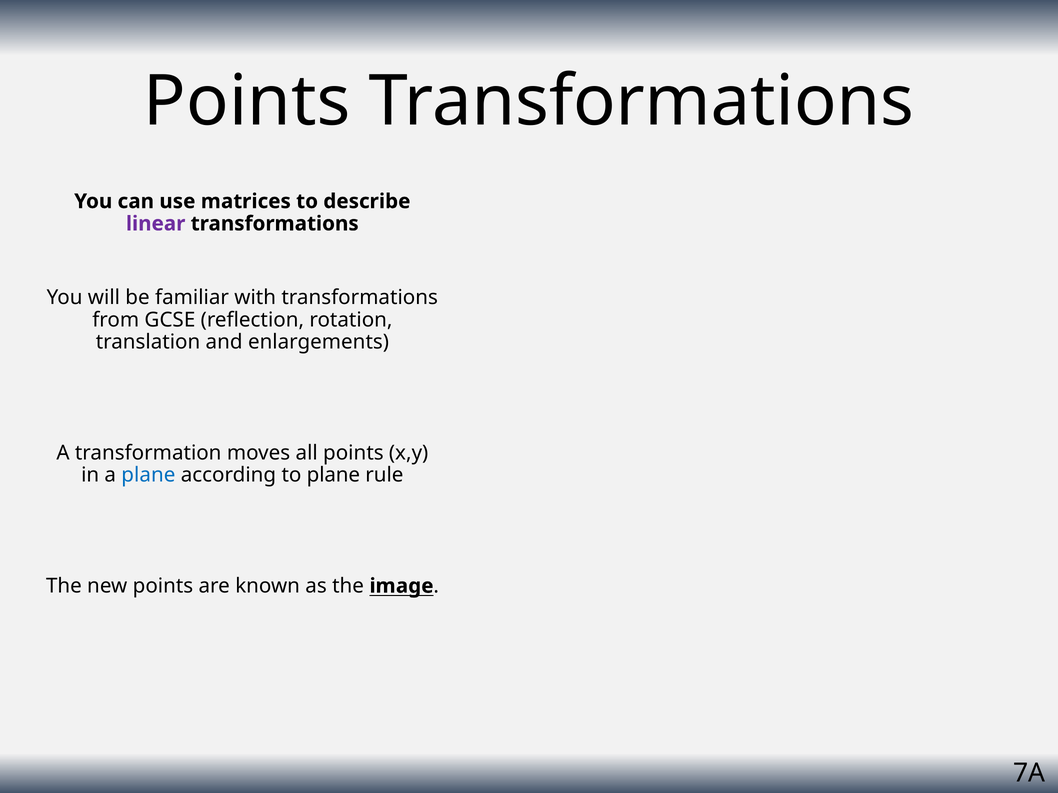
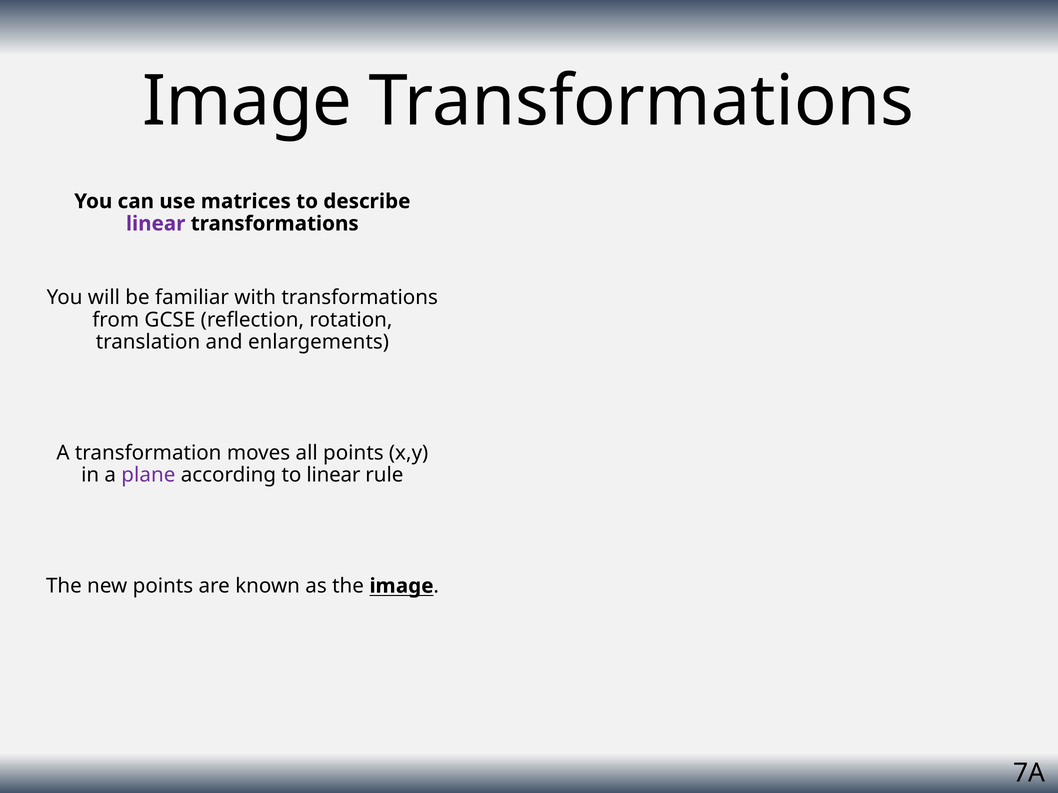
Points at (247, 101): Points -> Image
plane at (148, 475) colour: blue -> purple
to plane: plane -> linear
